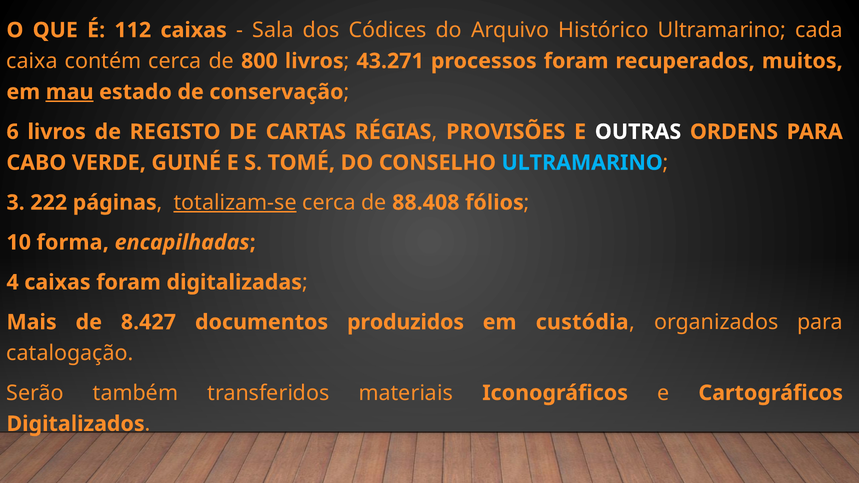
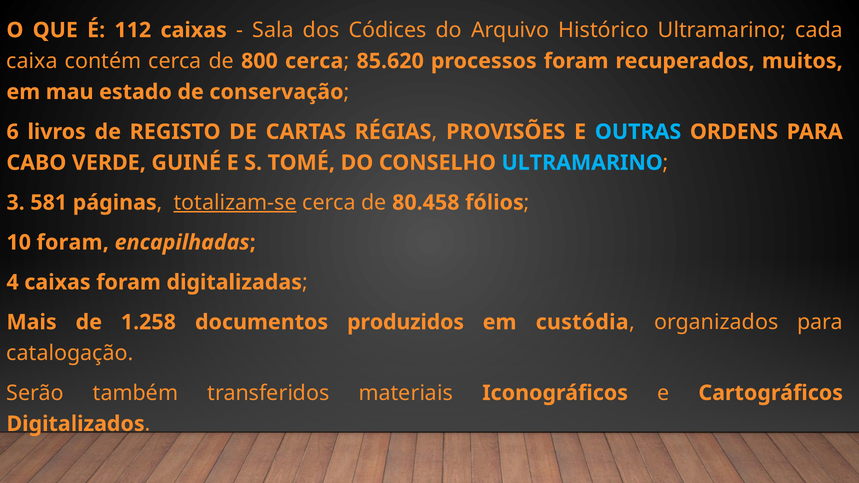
800 livros: livros -> cerca
43.271: 43.271 -> 85.620
mau underline: present -> none
OUTRAS colour: white -> light blue
222: 222 -> 581
88.408: 88.408 -> 80.458
10 forma: forma -> foram
8.427: 8.427 -> 1.258
